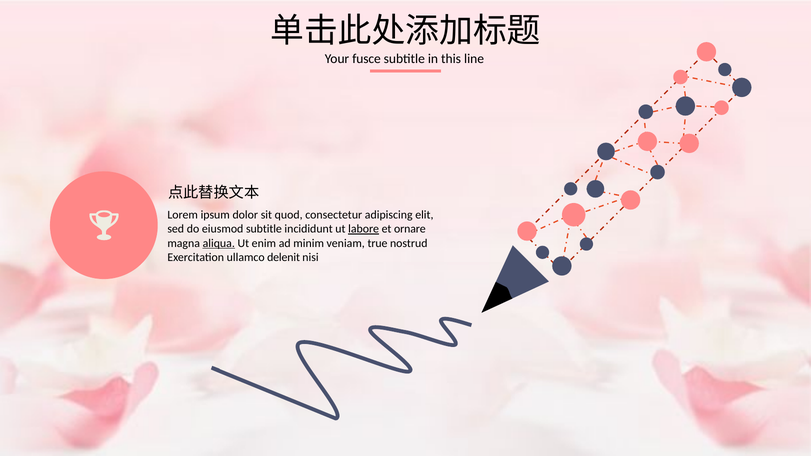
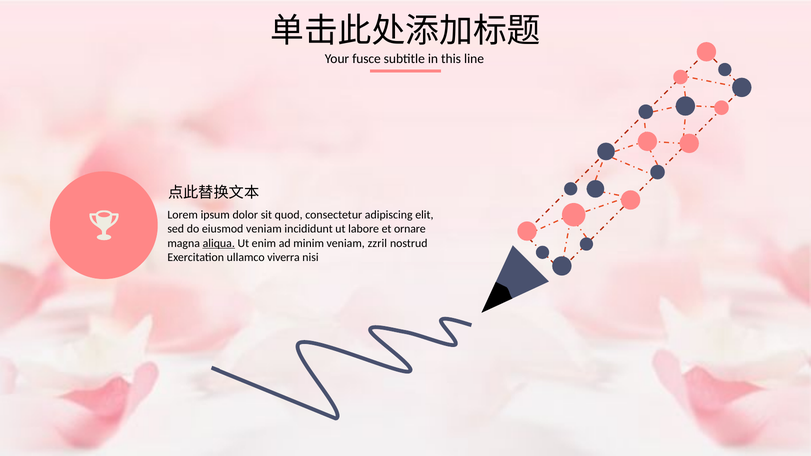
eiusmod subtitle: subtitle -> veniam
labore underline: present -> none
true: true -> zzril
delenit: delenit -> viverra
